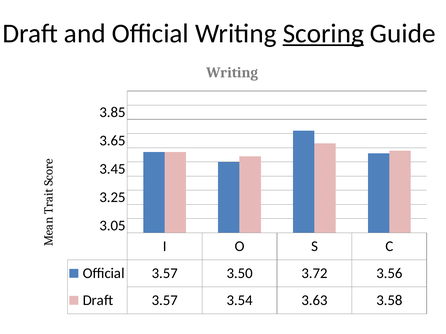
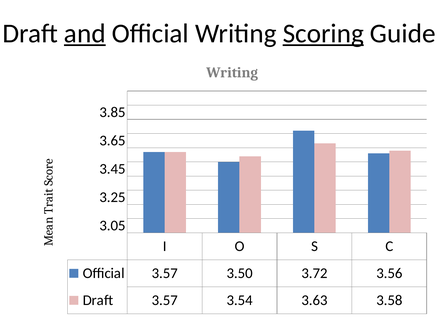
and underline: none -> present
